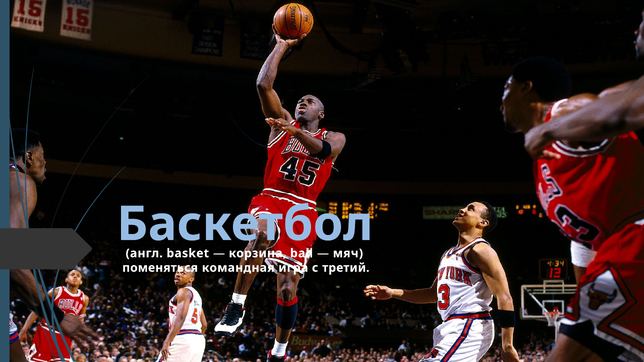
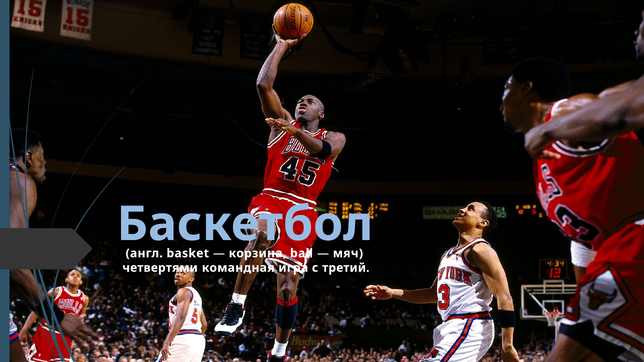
поменяться: поменяться -> четвертями
